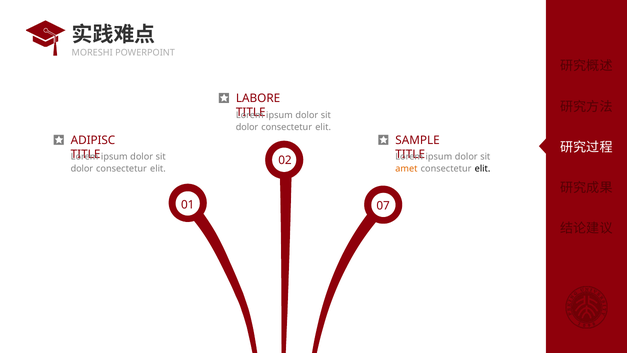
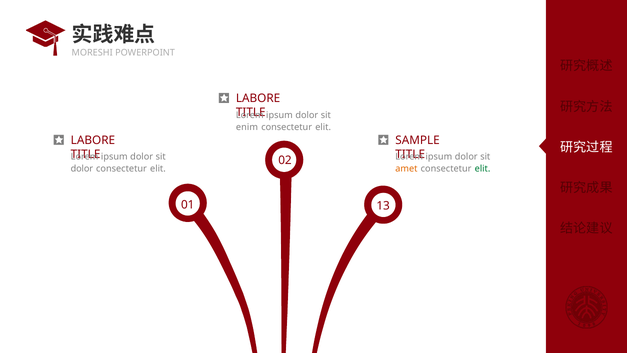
dolor at (247, 127): dolor -> enim
ADIPISC at (93, 140): ADIPISC -> LABORE
elit at (483, 169) colour: black -> green
07: 07 -> 13
